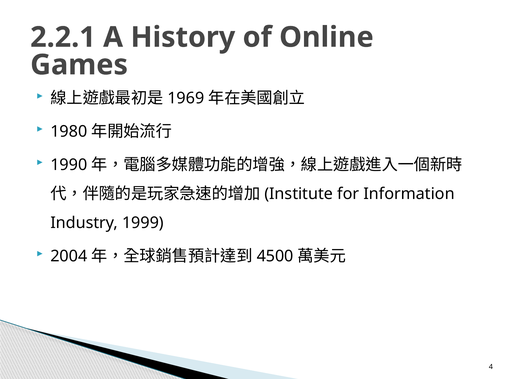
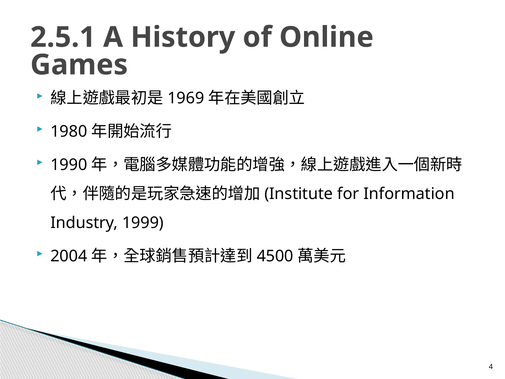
2.2.1: 2.2.1 -> 2.5.1
